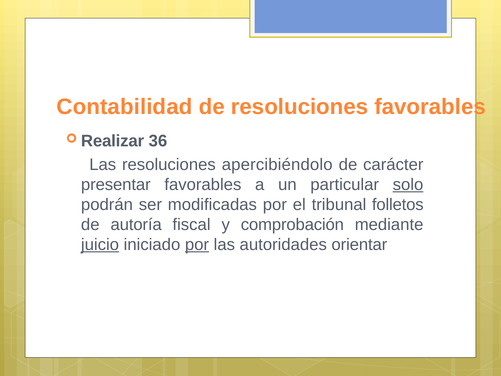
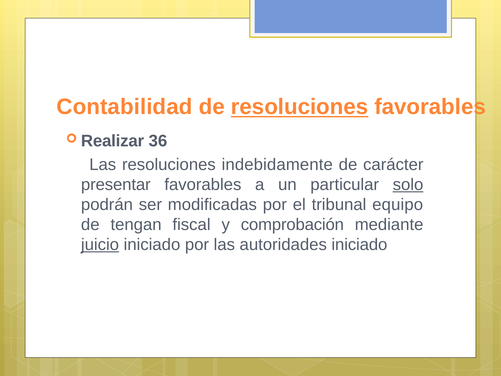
resoluciones at (300, 107) underline: none -> present
apercibiéndolo: apercibiéndolo -> indebidamente
folletos: folletos -> equipo
autoría: autoría -> tengan
por at (197, 245) underline: present -> none
autoridades orientar: orientar -> iniciado
